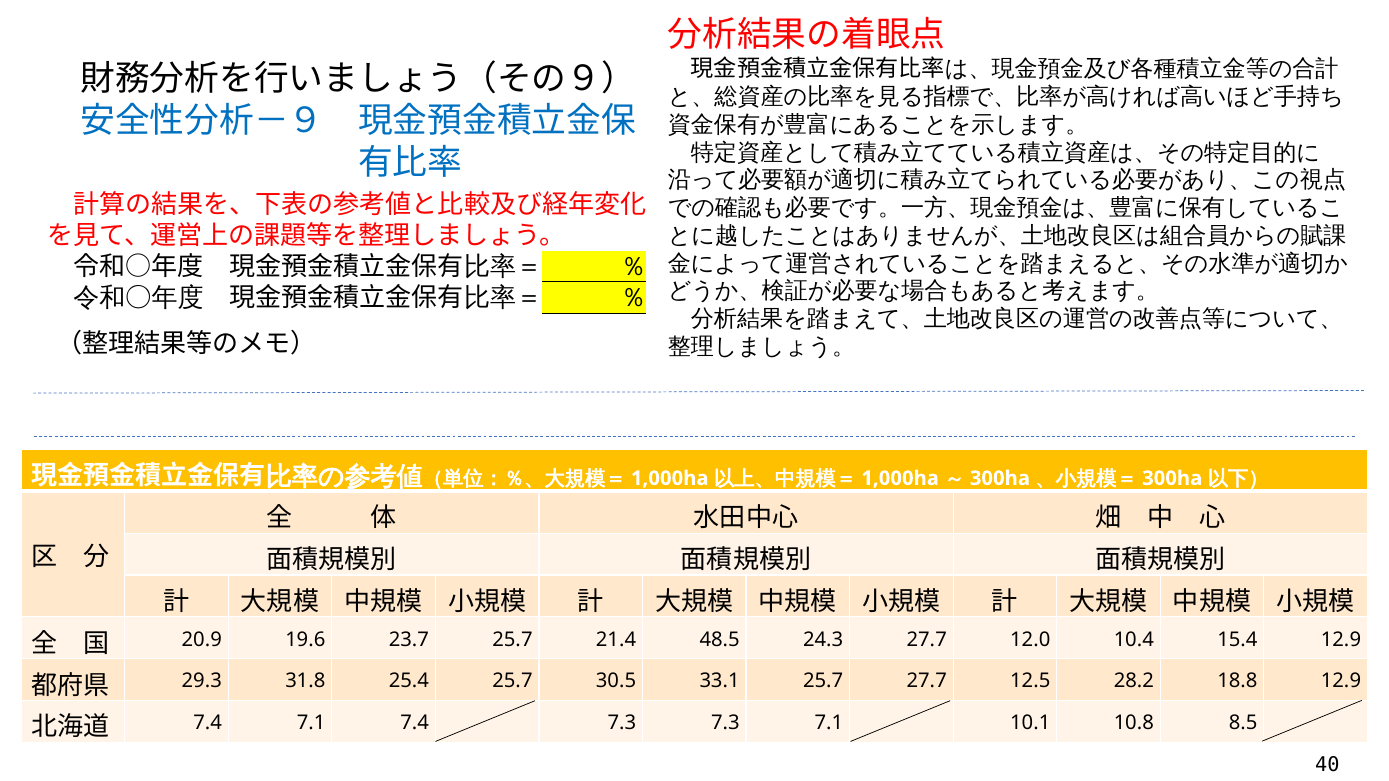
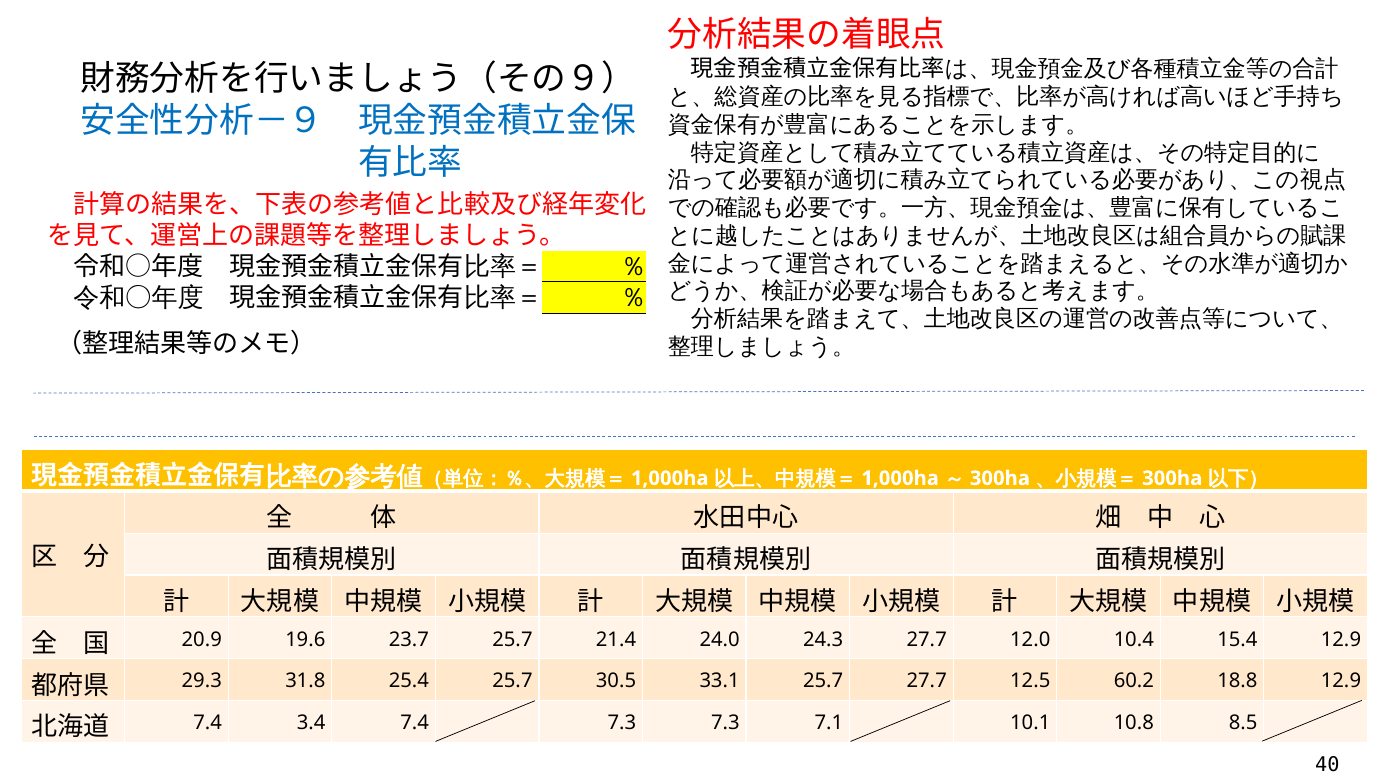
48.5: 48.5 -> 24.0
28.2: 28.2 -> 60.2
7.4 7.1: 7.1 -> 3.4
